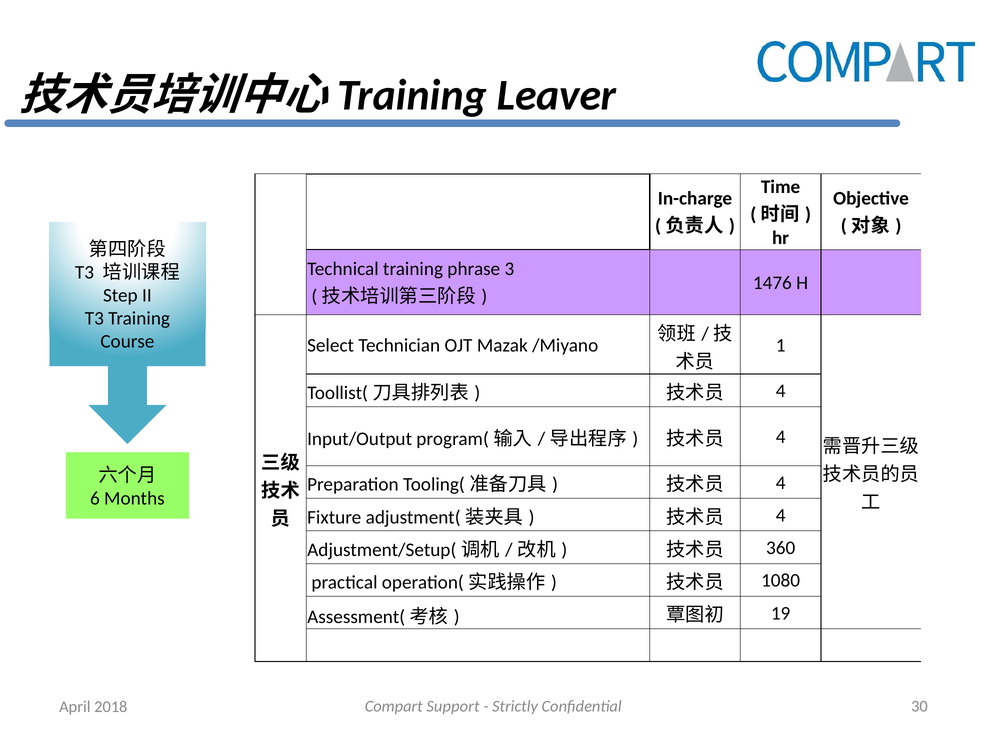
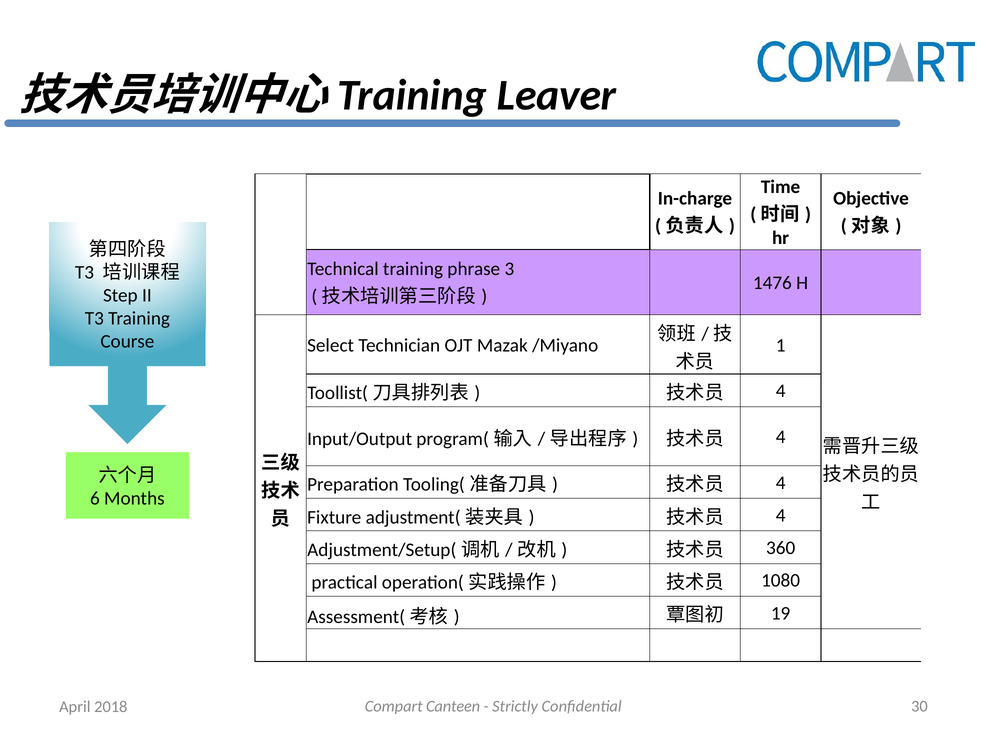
Support: Support -> Canteen
